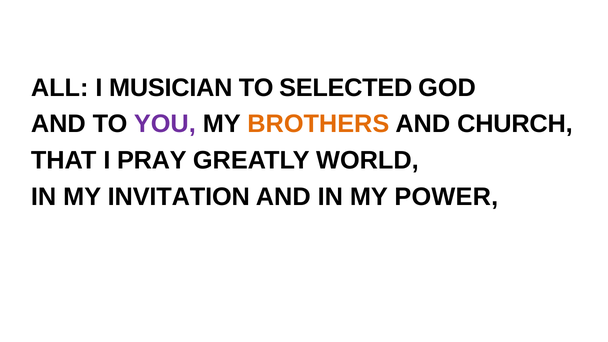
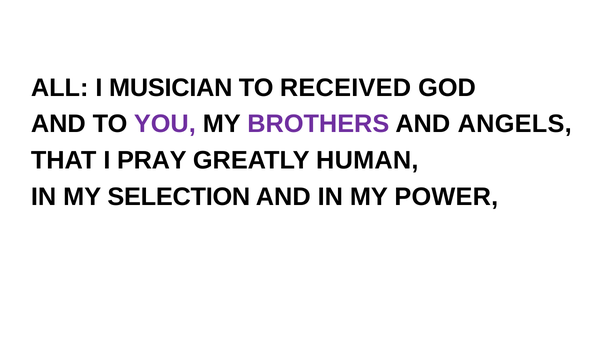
SELECTED: SELECTED -> RECEIVED
BROTHERS colour: orange -> purple
CHURCH: CHURCH -> ANGELS
WORLD: WORLD -> HUMAN
INVITATION: INVITATION -> SELECTION
